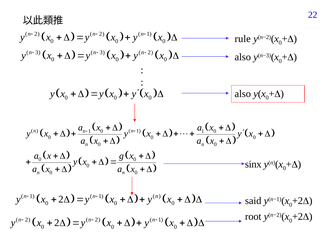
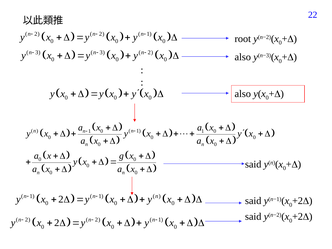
rule: rule -> root
sinx at (253, 164): sinx -> said
root at (253, 217): root -> said
